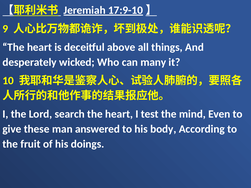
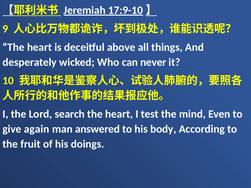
many: many -> never
these: these -> again
